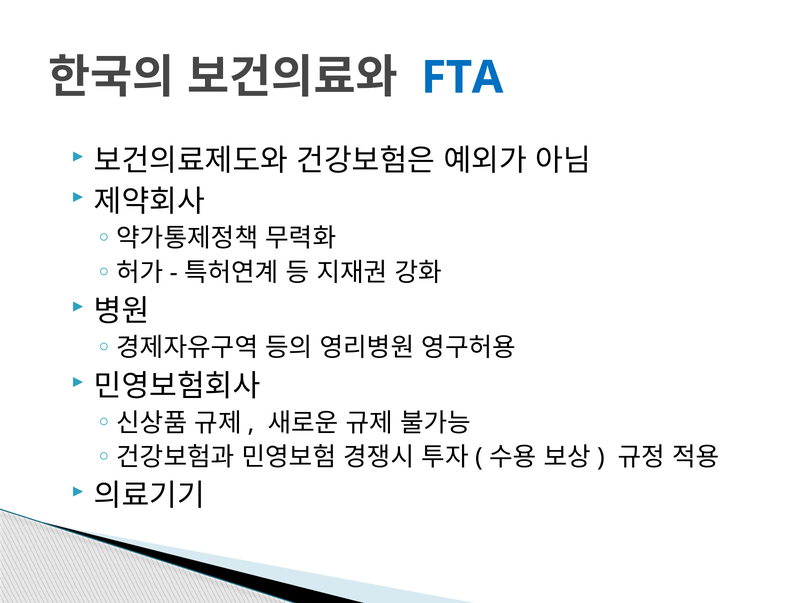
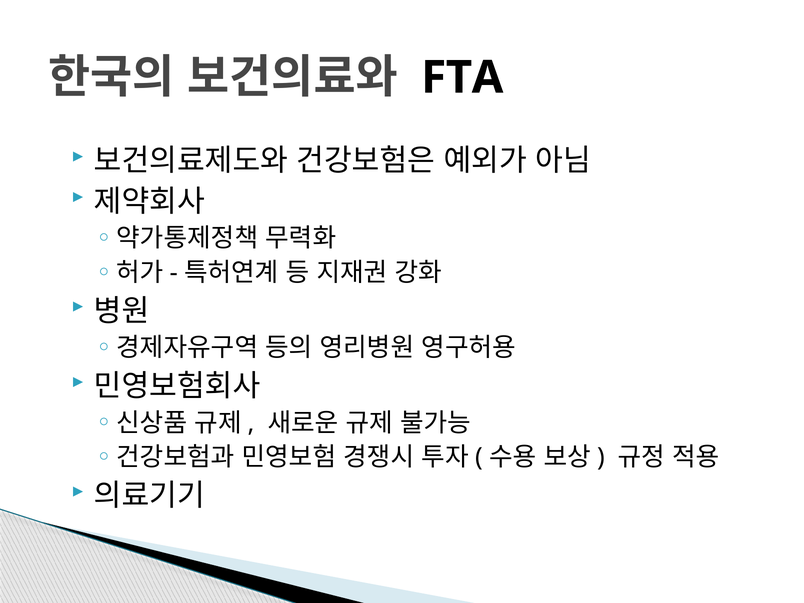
FTA colour: blue -> black
